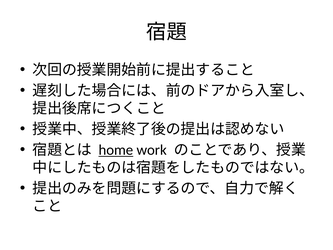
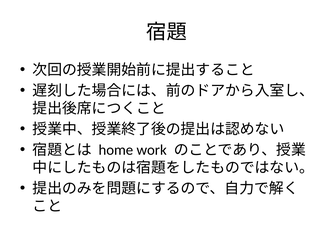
home underline: present -> none
